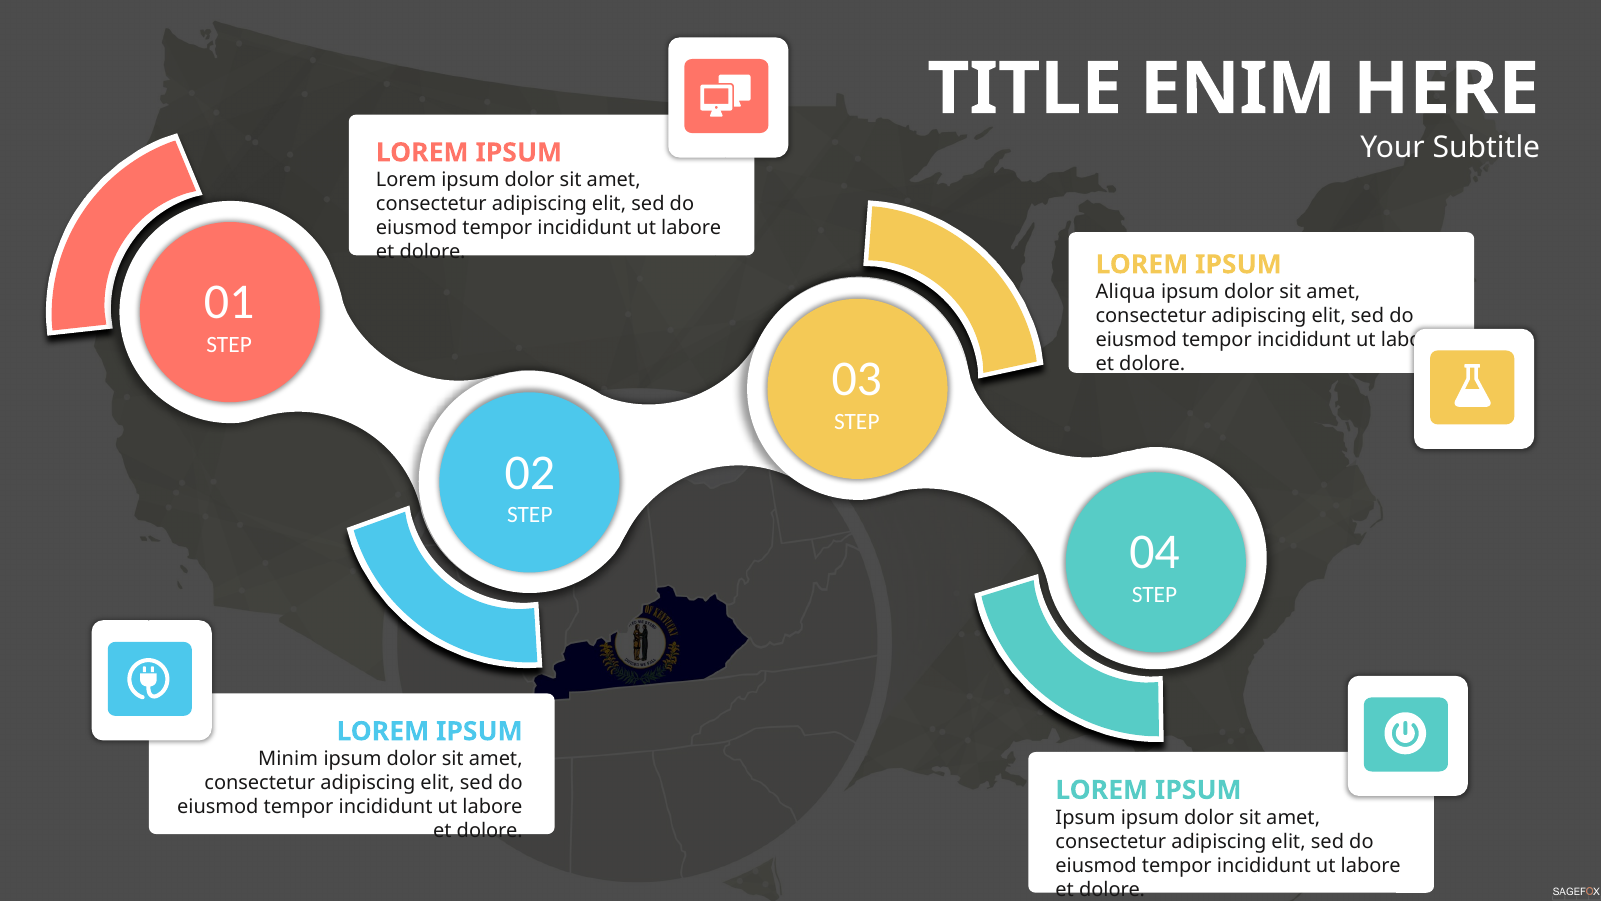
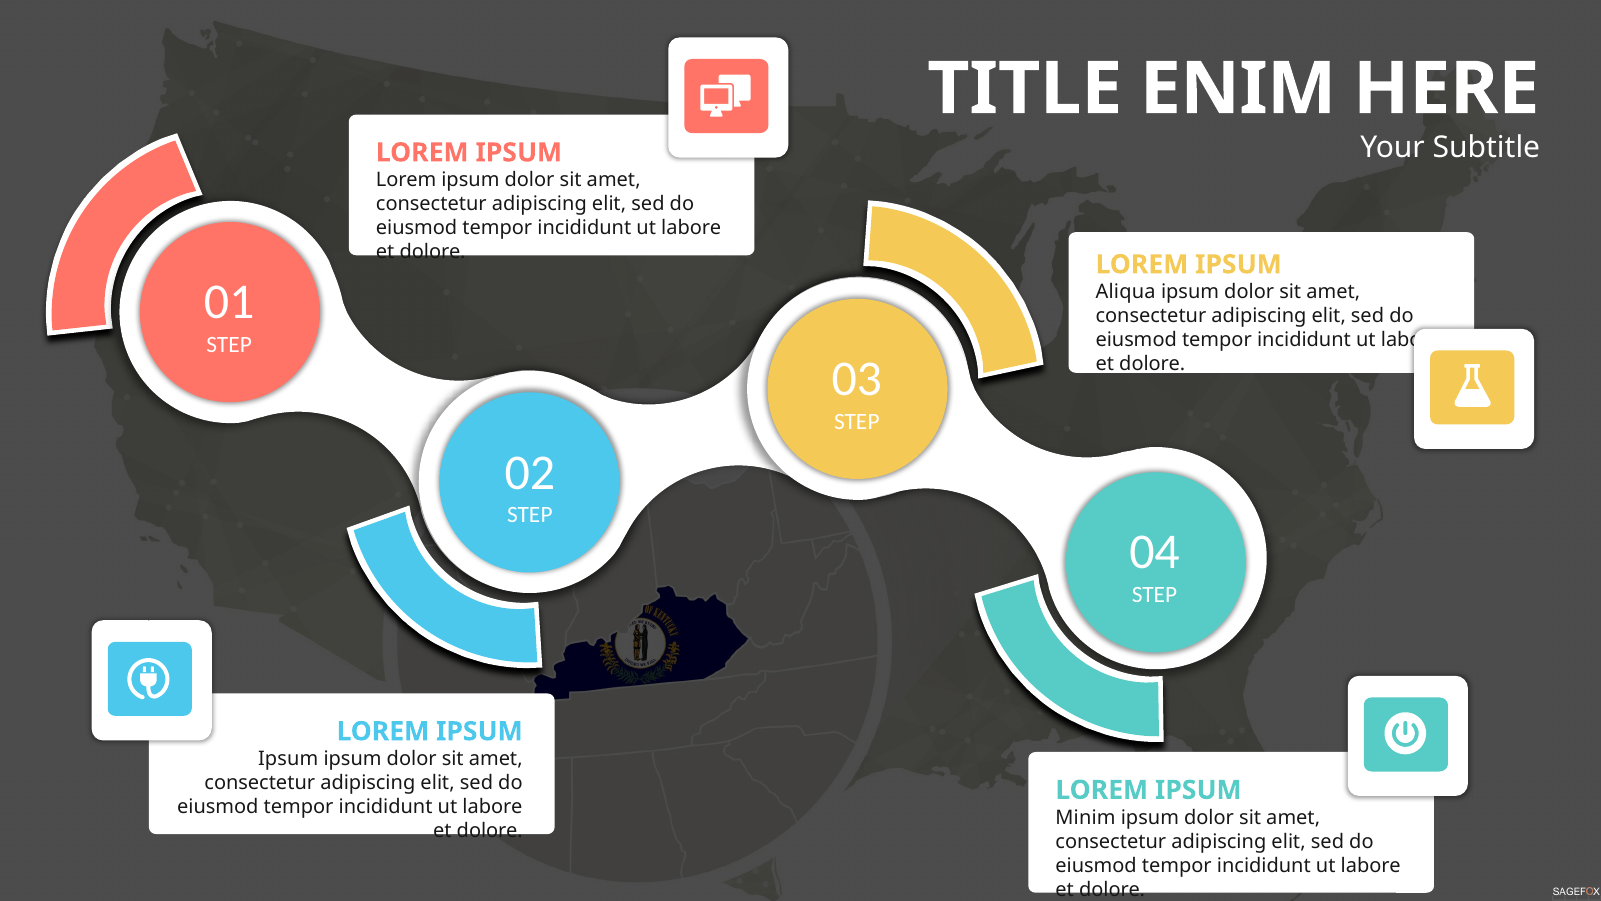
Minim at (288, 759): Minim -> Ipsum
Ipsum at (1086, 817): Ipsum -> Minim
